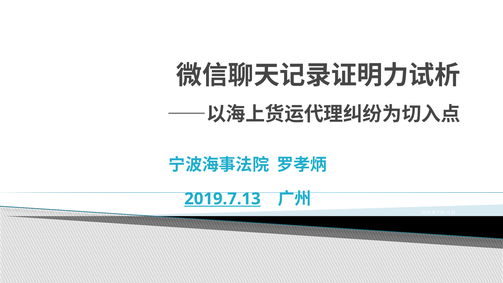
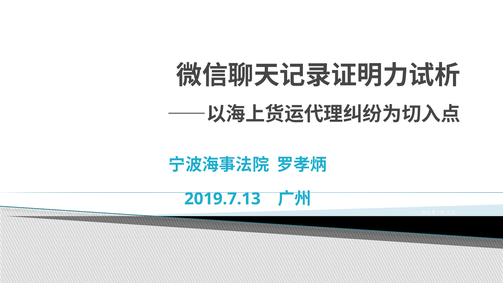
2019.7.13 underline: present -> none
